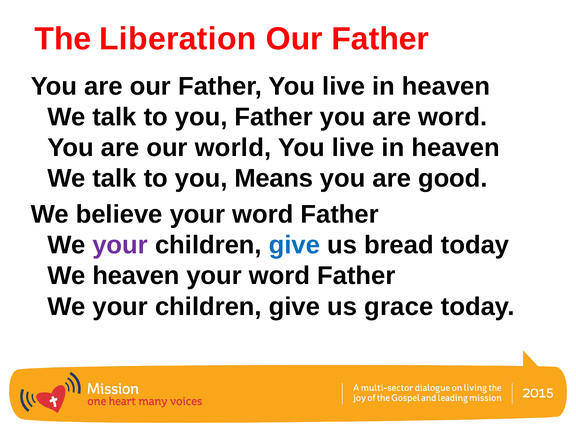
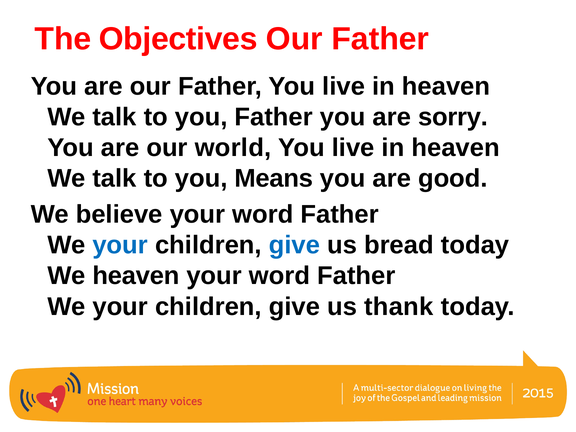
Liberation: Liberation -> Objectives
are word: word -> sorry
your at (120, 245) colour: purple -> blue
grace: grace -> thank
